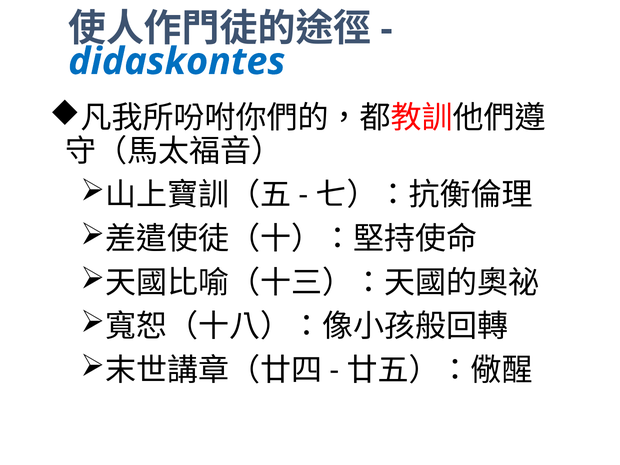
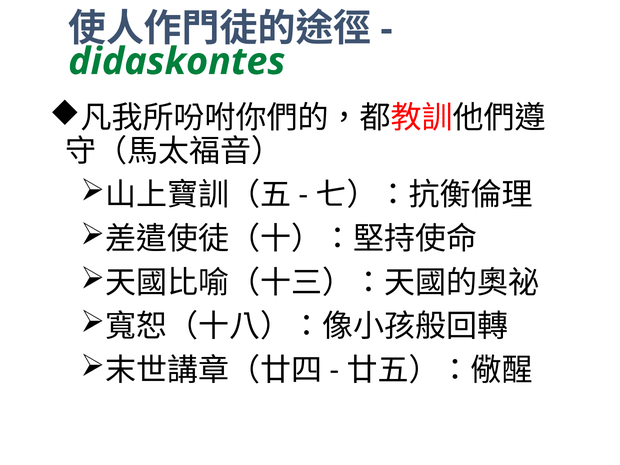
didaskontes colour: blue -> green
